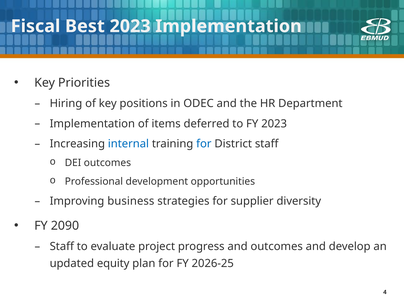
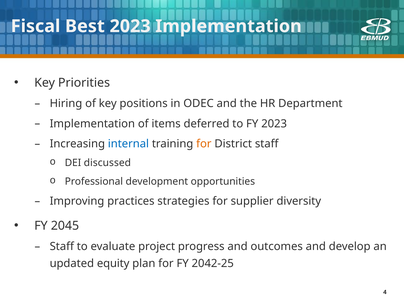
for at (204, 144) colour: blue -> orange
DEI outcomes: outcomes -> discussed
business: business -> practices
2090: 2090 -> 2045
2026-25: 2026-25 -> 2042-25
